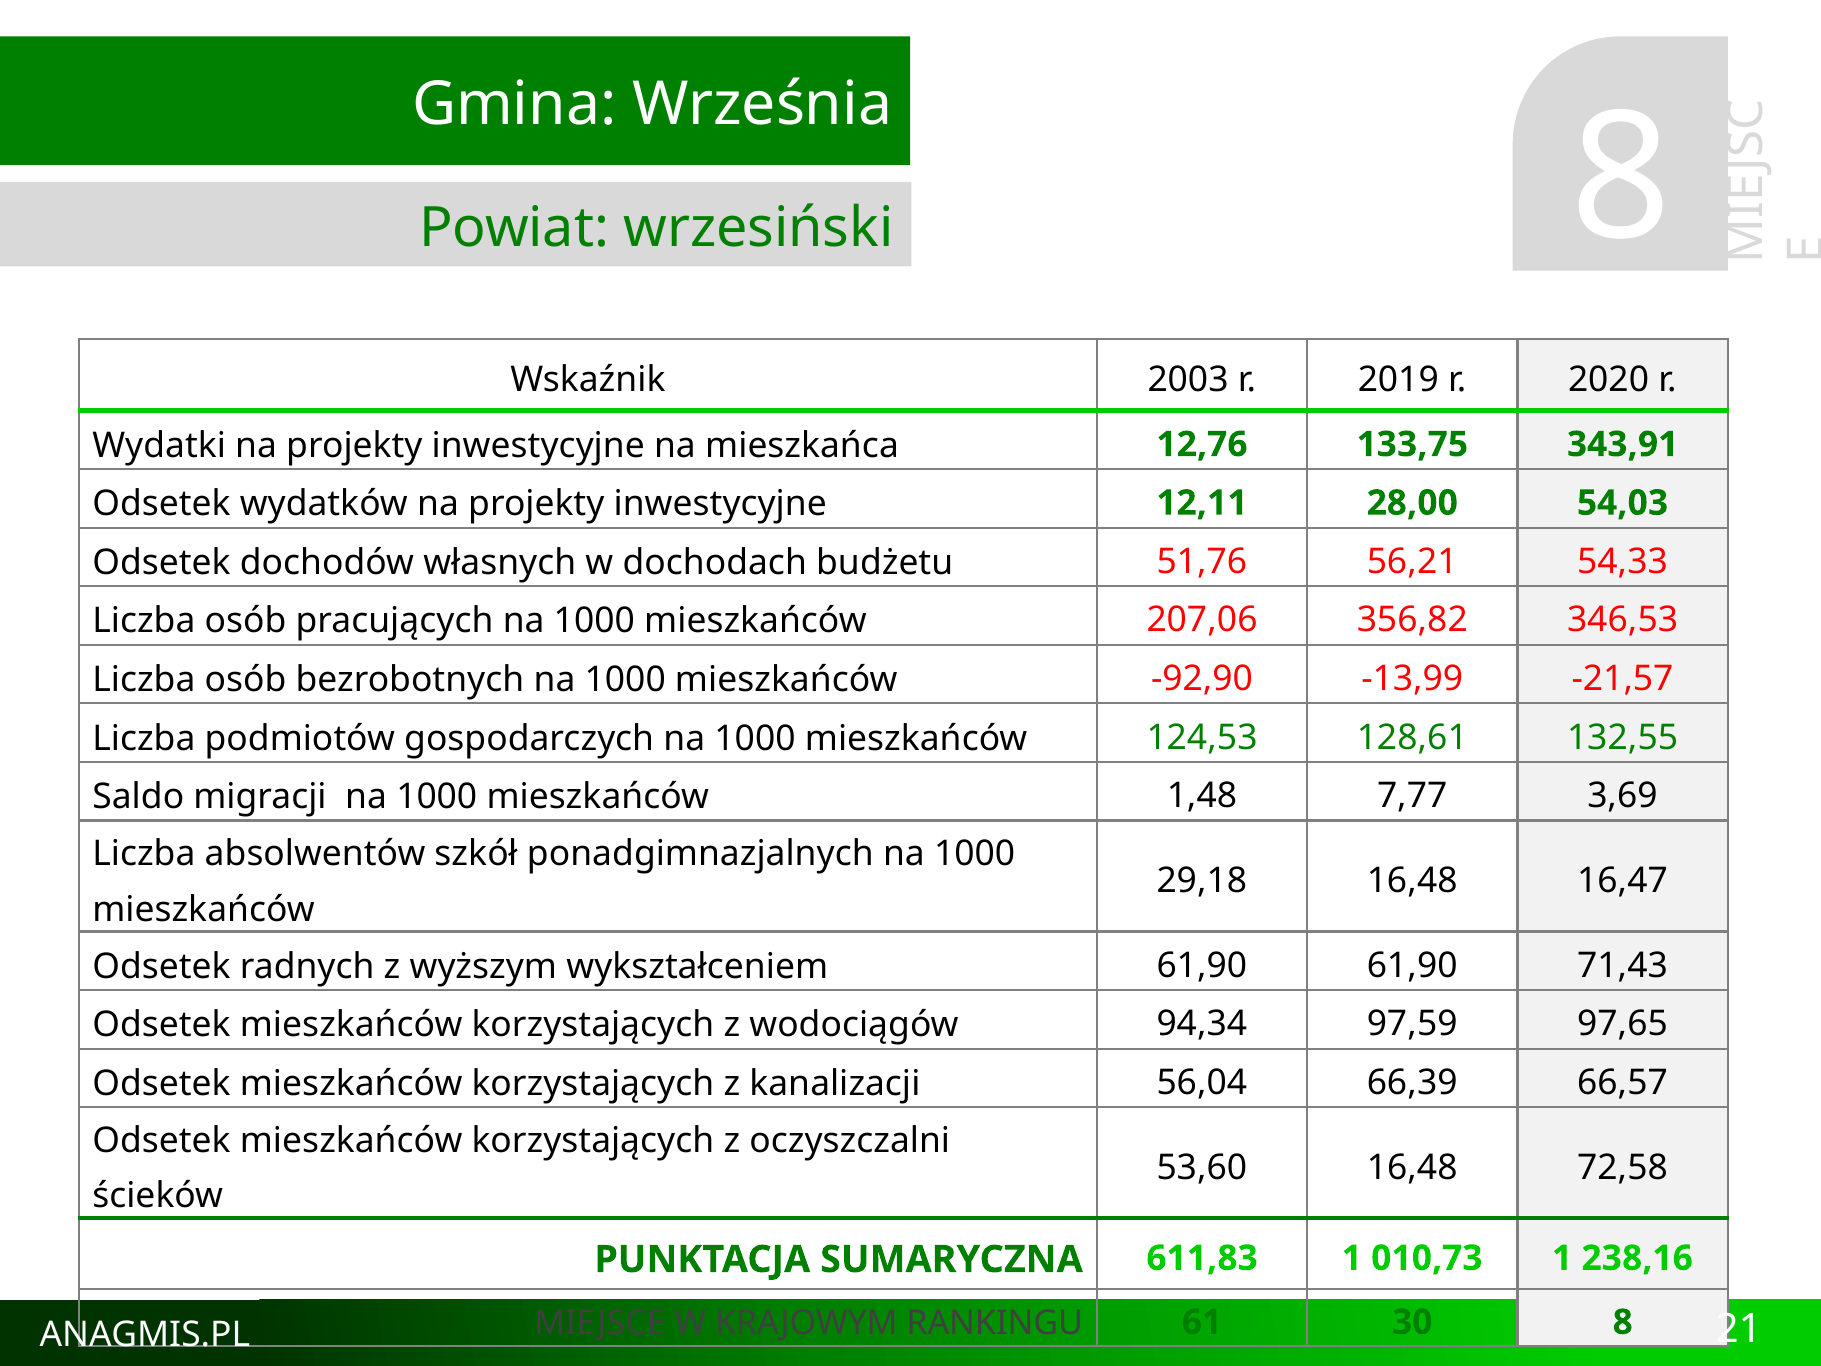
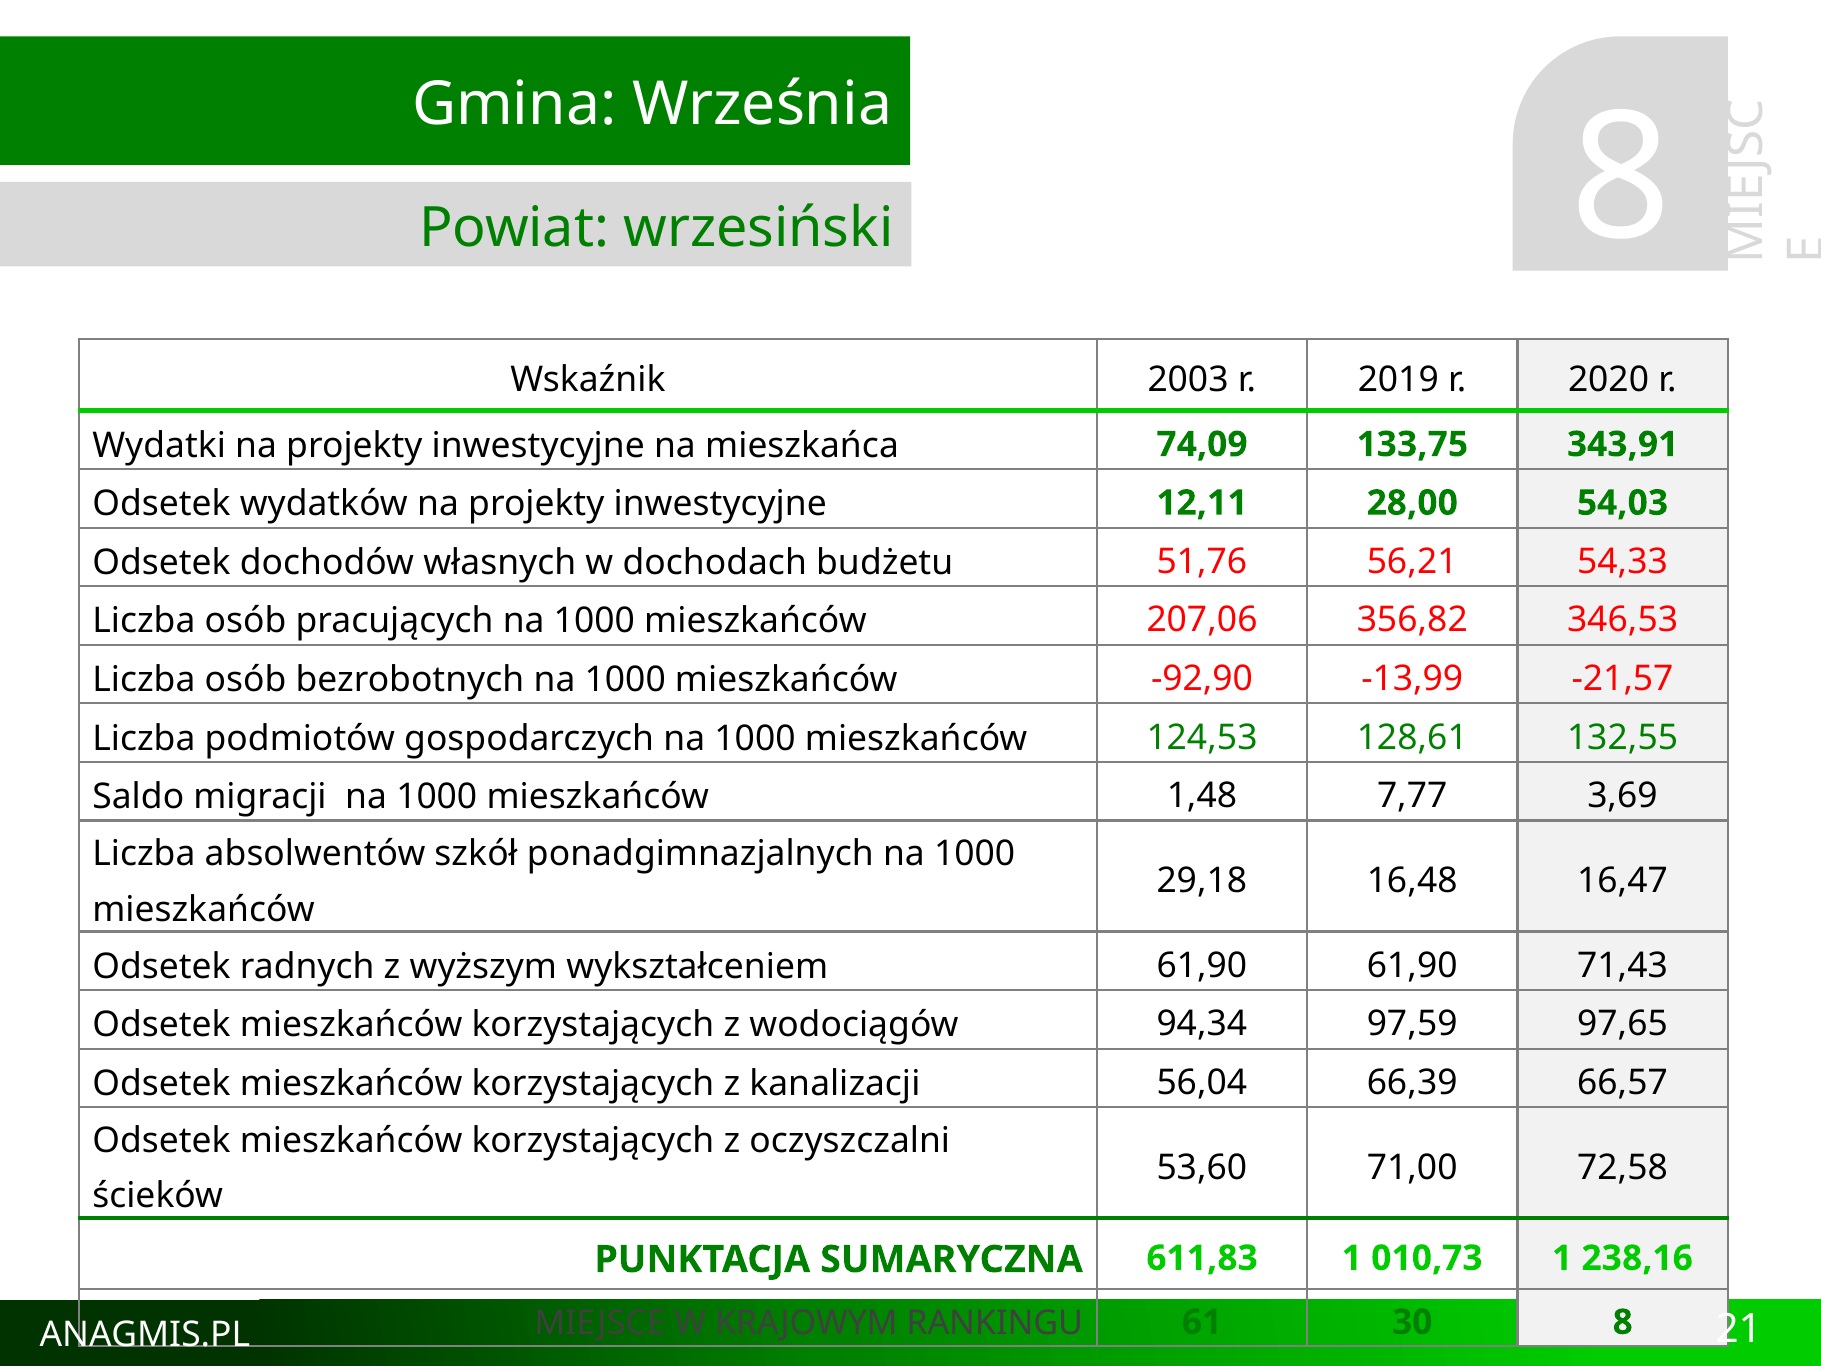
12,76: 12,76 -> 74,09
53,60 16,48: 16,48 -> 71,00
